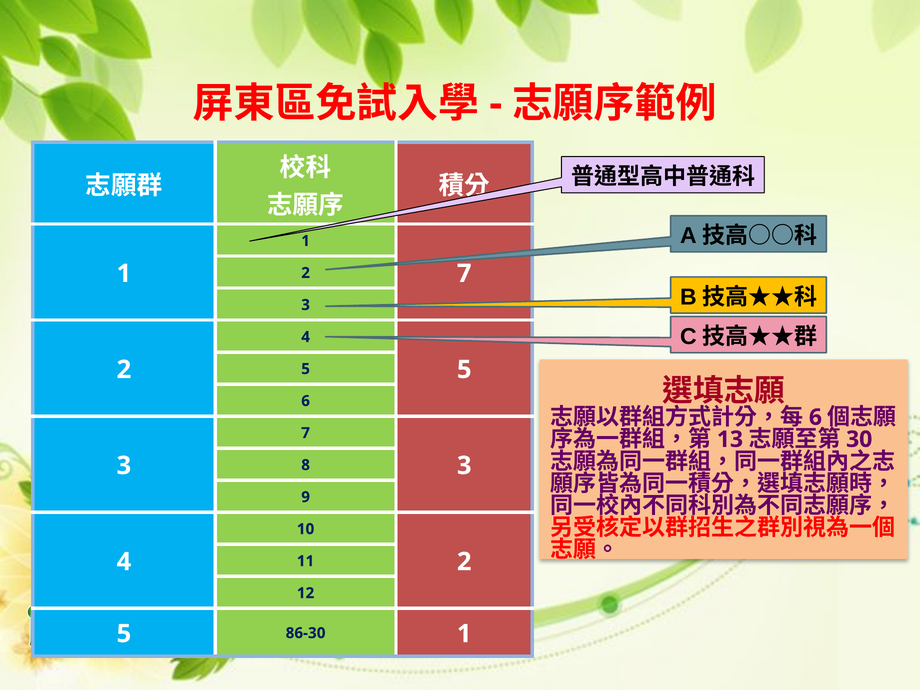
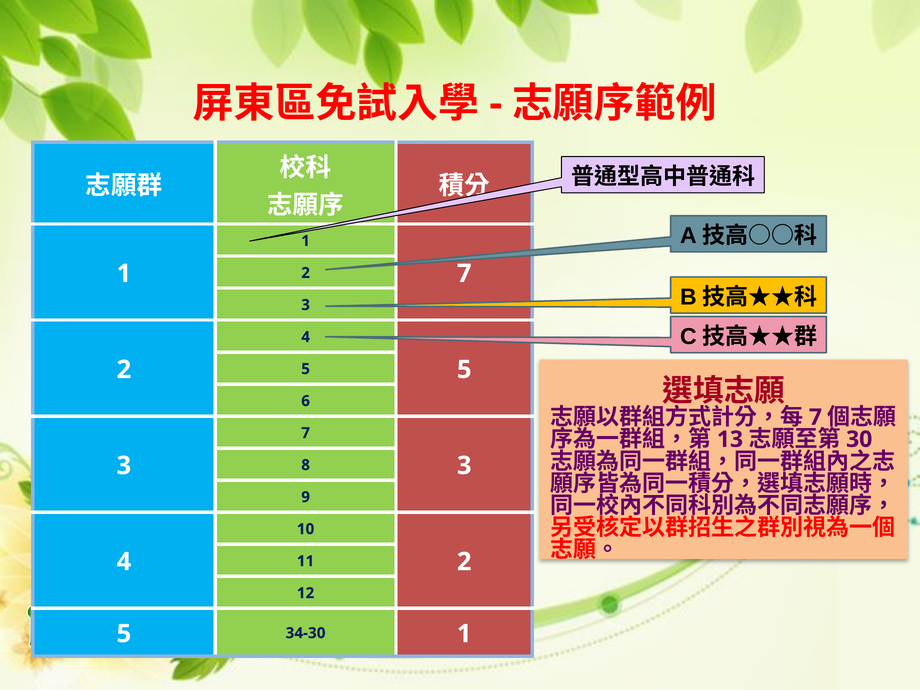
6 at (815, 417): 6 -> 7
86-30: 86-30 -> 34-30
